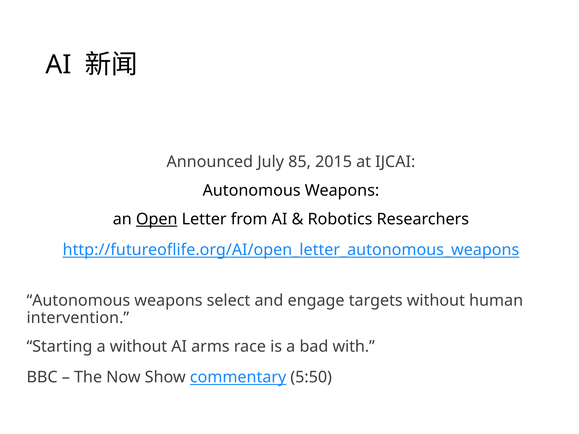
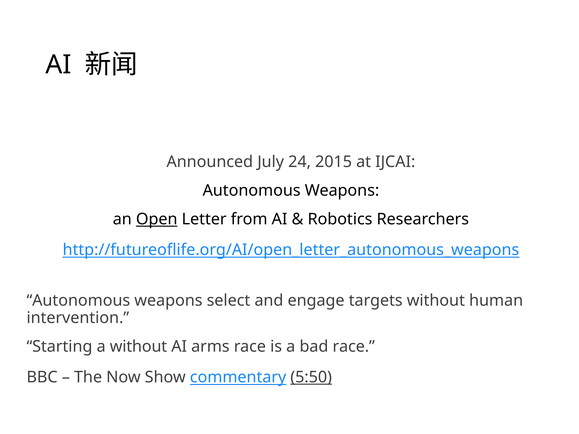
85: 85 -> 24
bad with: with -> race
5:50 underline: none -> present
